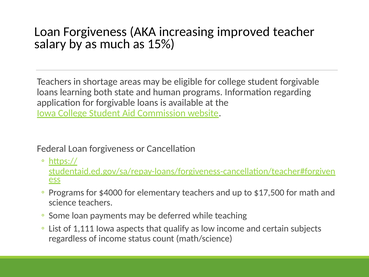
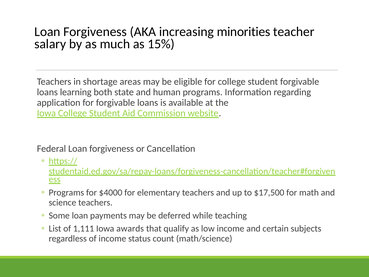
improved: improved -> minorities
aspects: aspects -> awards
